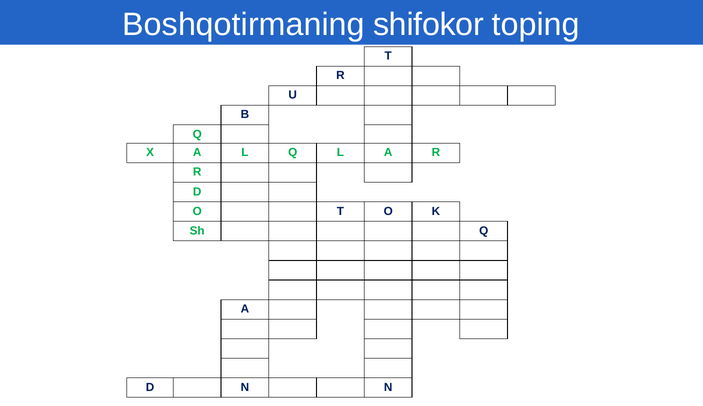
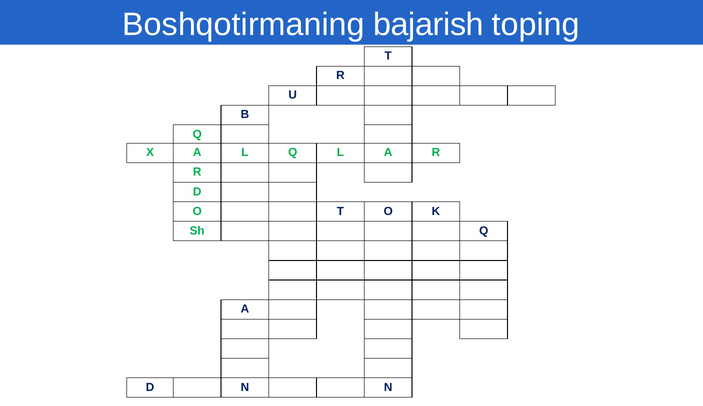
shifokor: shifokor -> bajarish
